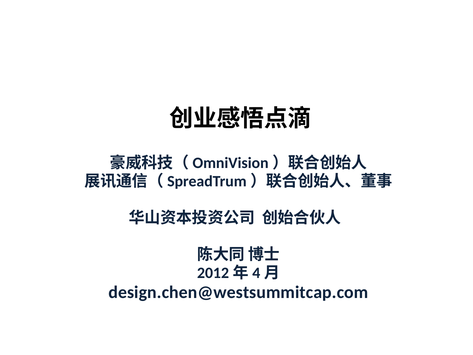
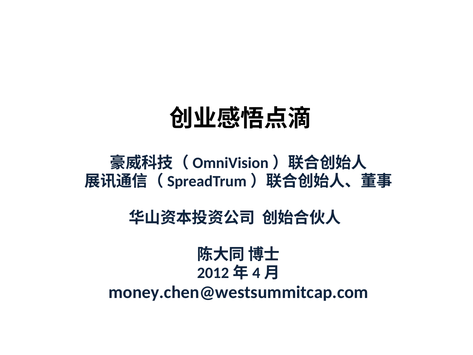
design.chen@westsummitcap.com: design.chen@westsummitcap.com -> money.chen@westsummitcap.com
